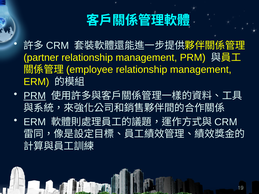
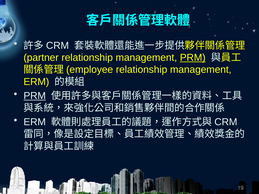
PRM at (193, 58) underline: none -> present
